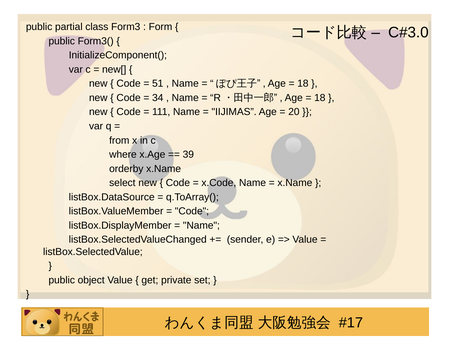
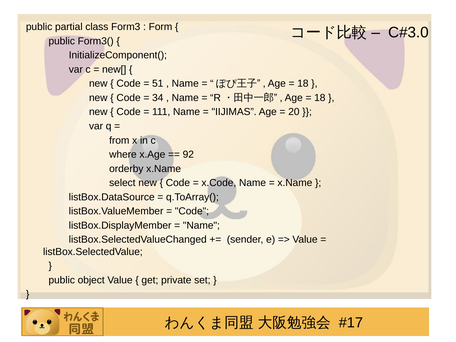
39: 39 -> 92
